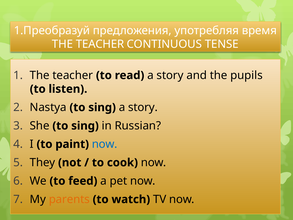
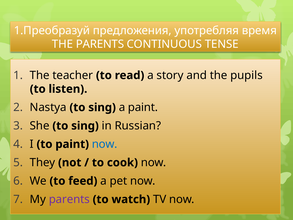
TEACHER at (100, 44): TEACHER -> PARENTS
sing a story: story -> paint
parents at (69, 199) colour: orange -> purple
